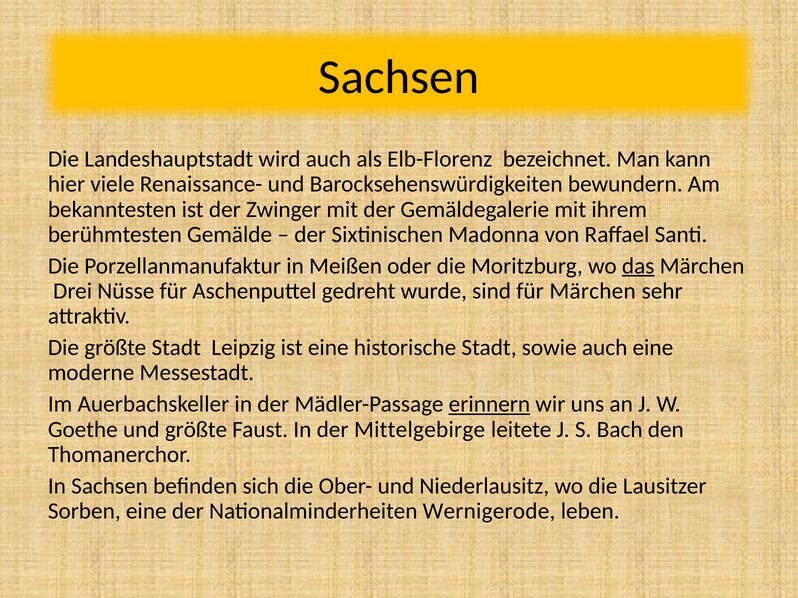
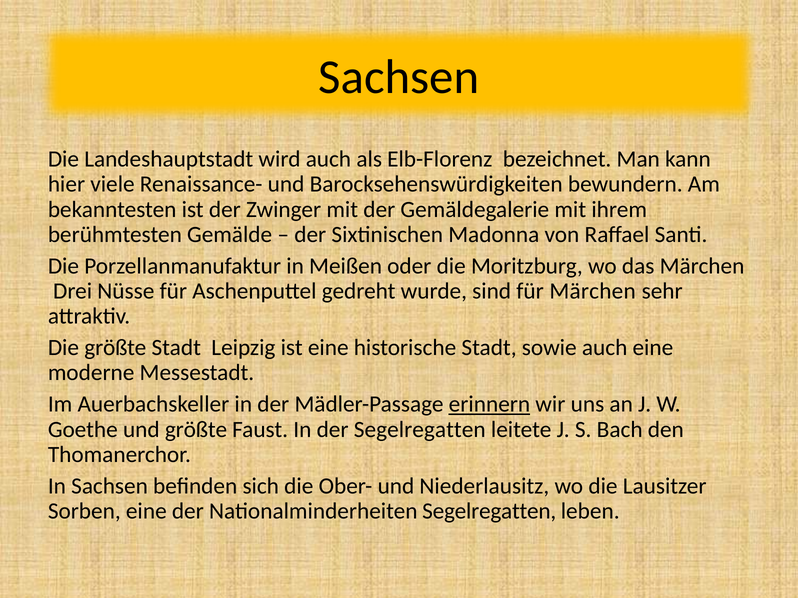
das underline: present -> none
der Mittelgebirge: Mittelgebirge -> Segelregatten
Nationalminderheiten Wernigerode: Wernigerode -> Segelregatten
